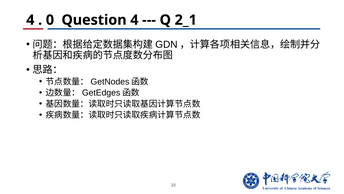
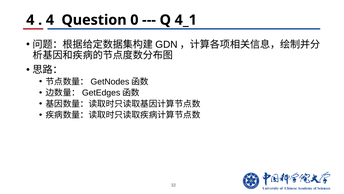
0 at (50, 20): 0 -> 4
Question 4: 4 -> 0
2_1: 2_1 -> 4_1
